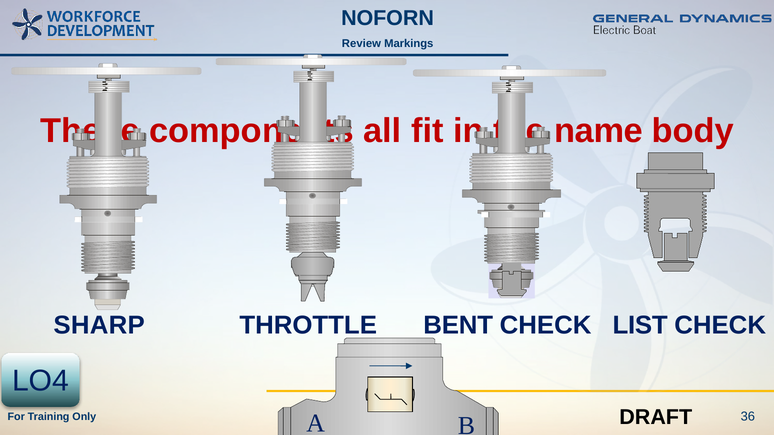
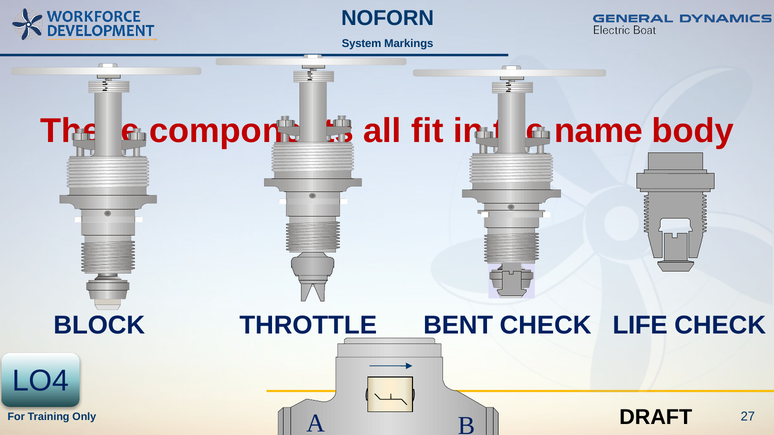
Review: Review -> System
SHARP: SHARP -> BLOCK
LIST: LIST -> LIFE
36: 36 -> 27
